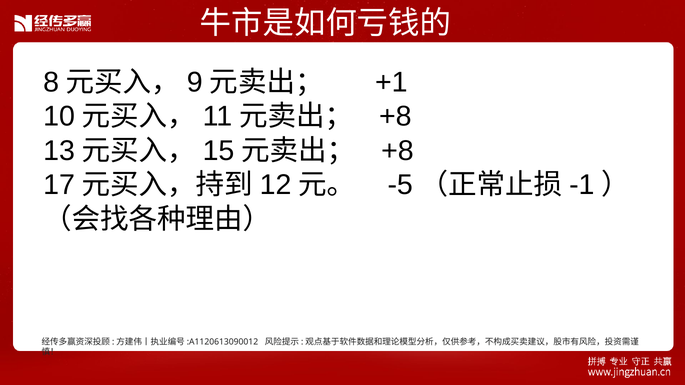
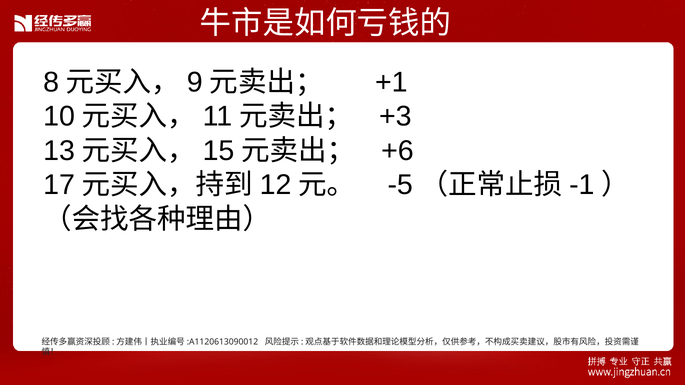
+8 at (395, 117): +8 -> +3
+8 at (397, 151): +8 -> +6
